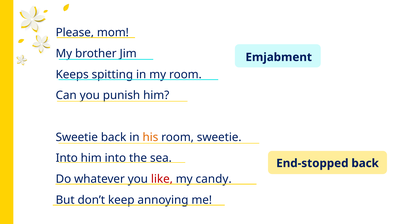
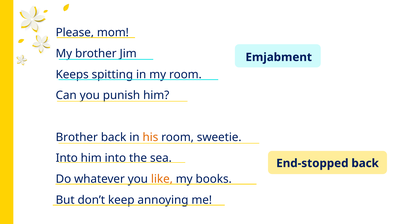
Sweetie at (77, 137): Sweetie -> Brother
like colour: red -> orange
candy: candy -> books
